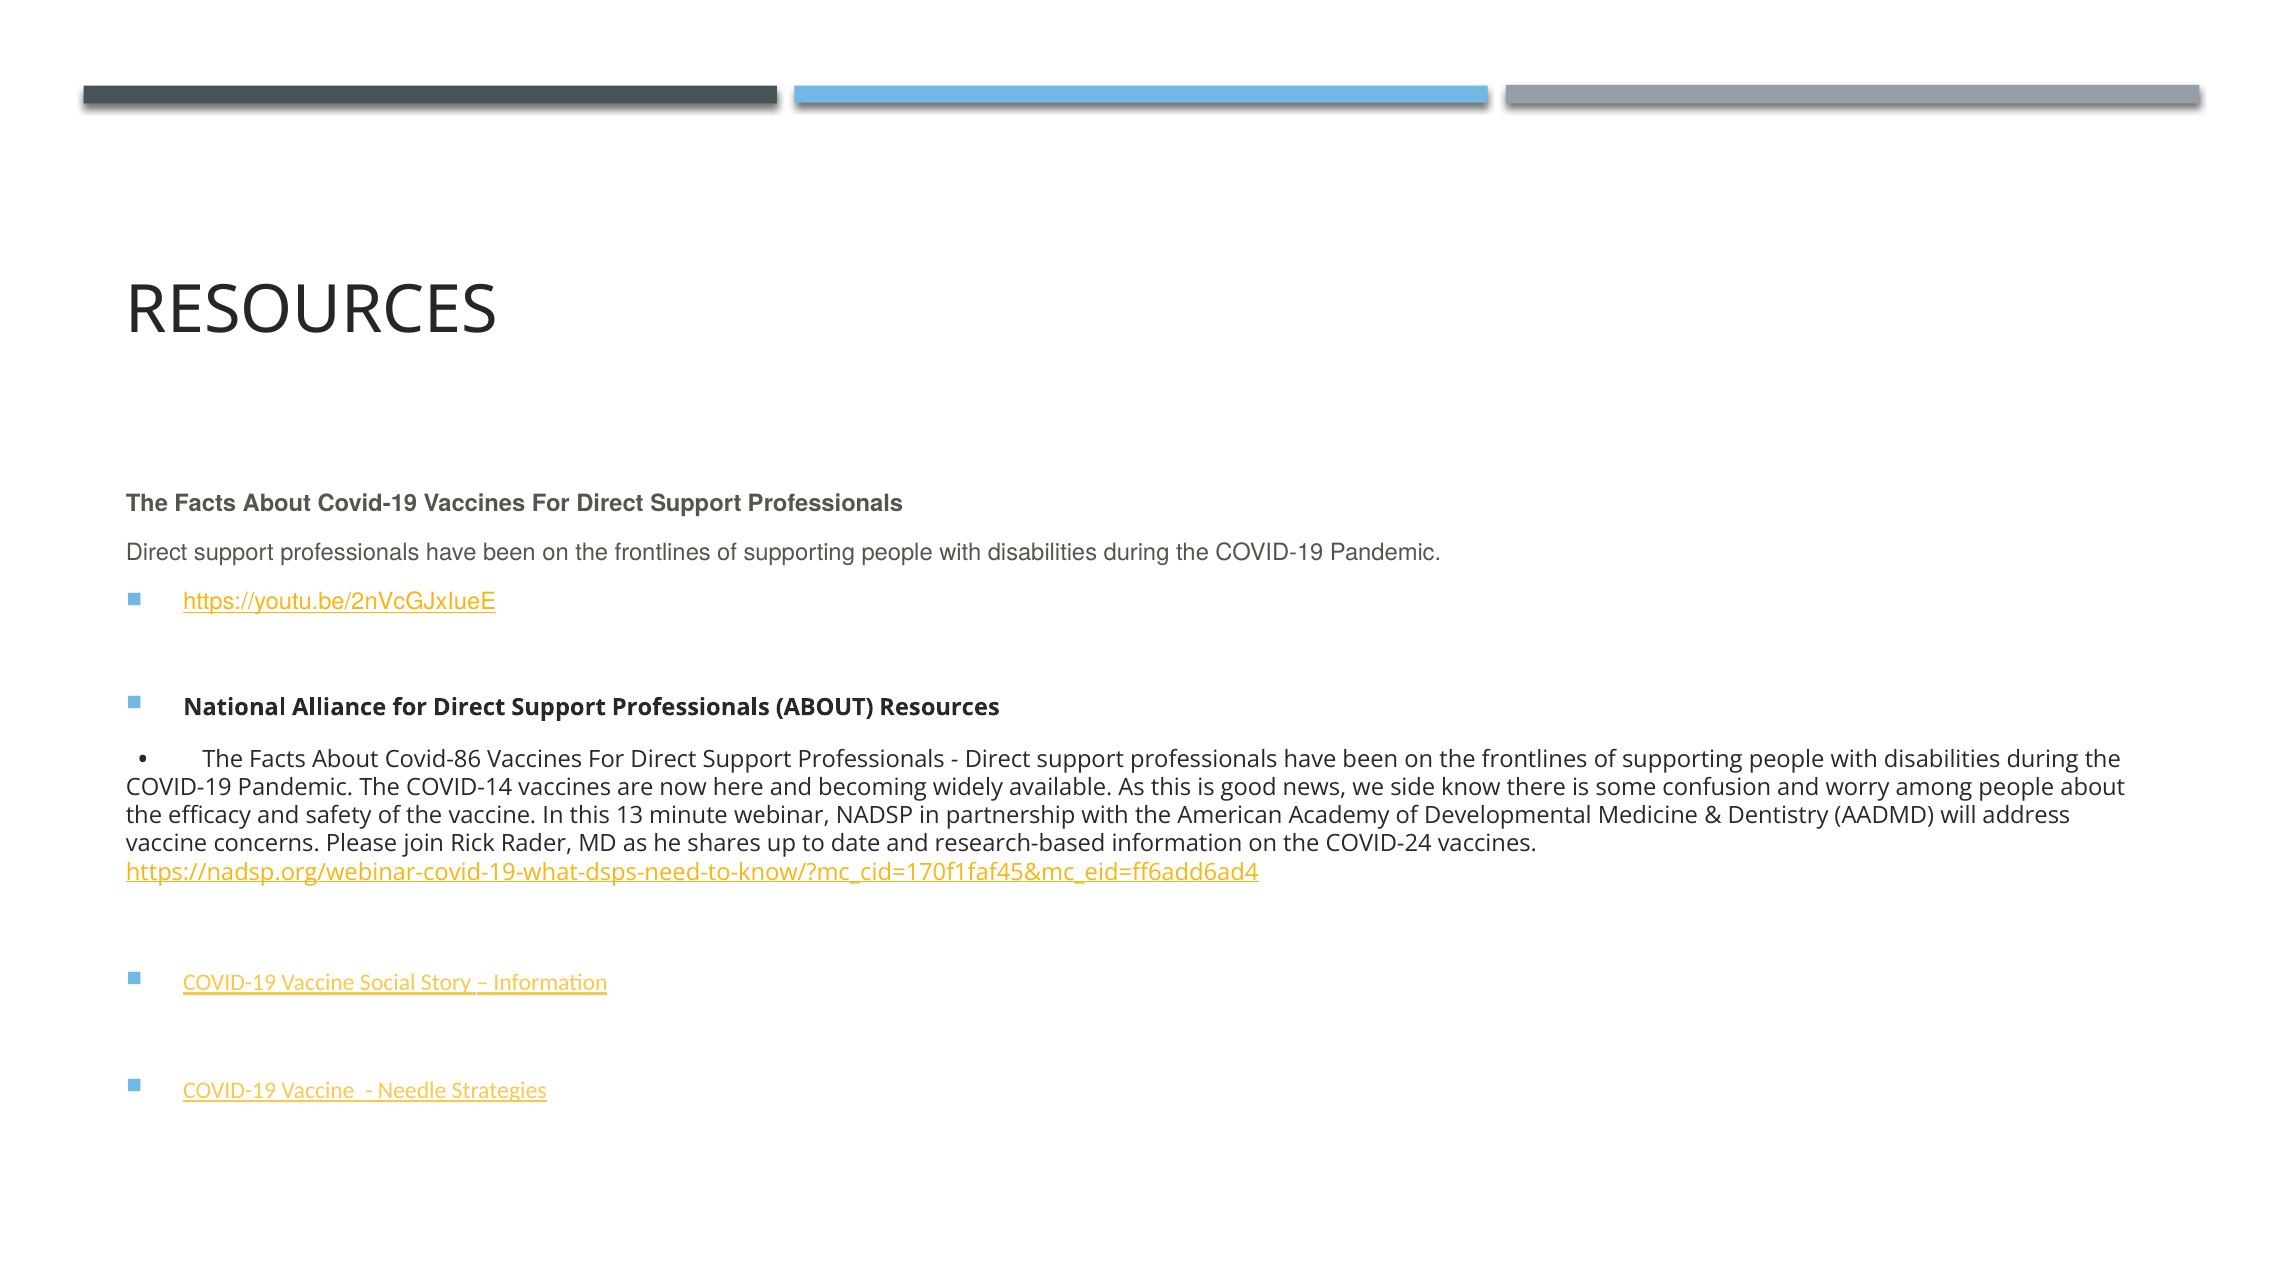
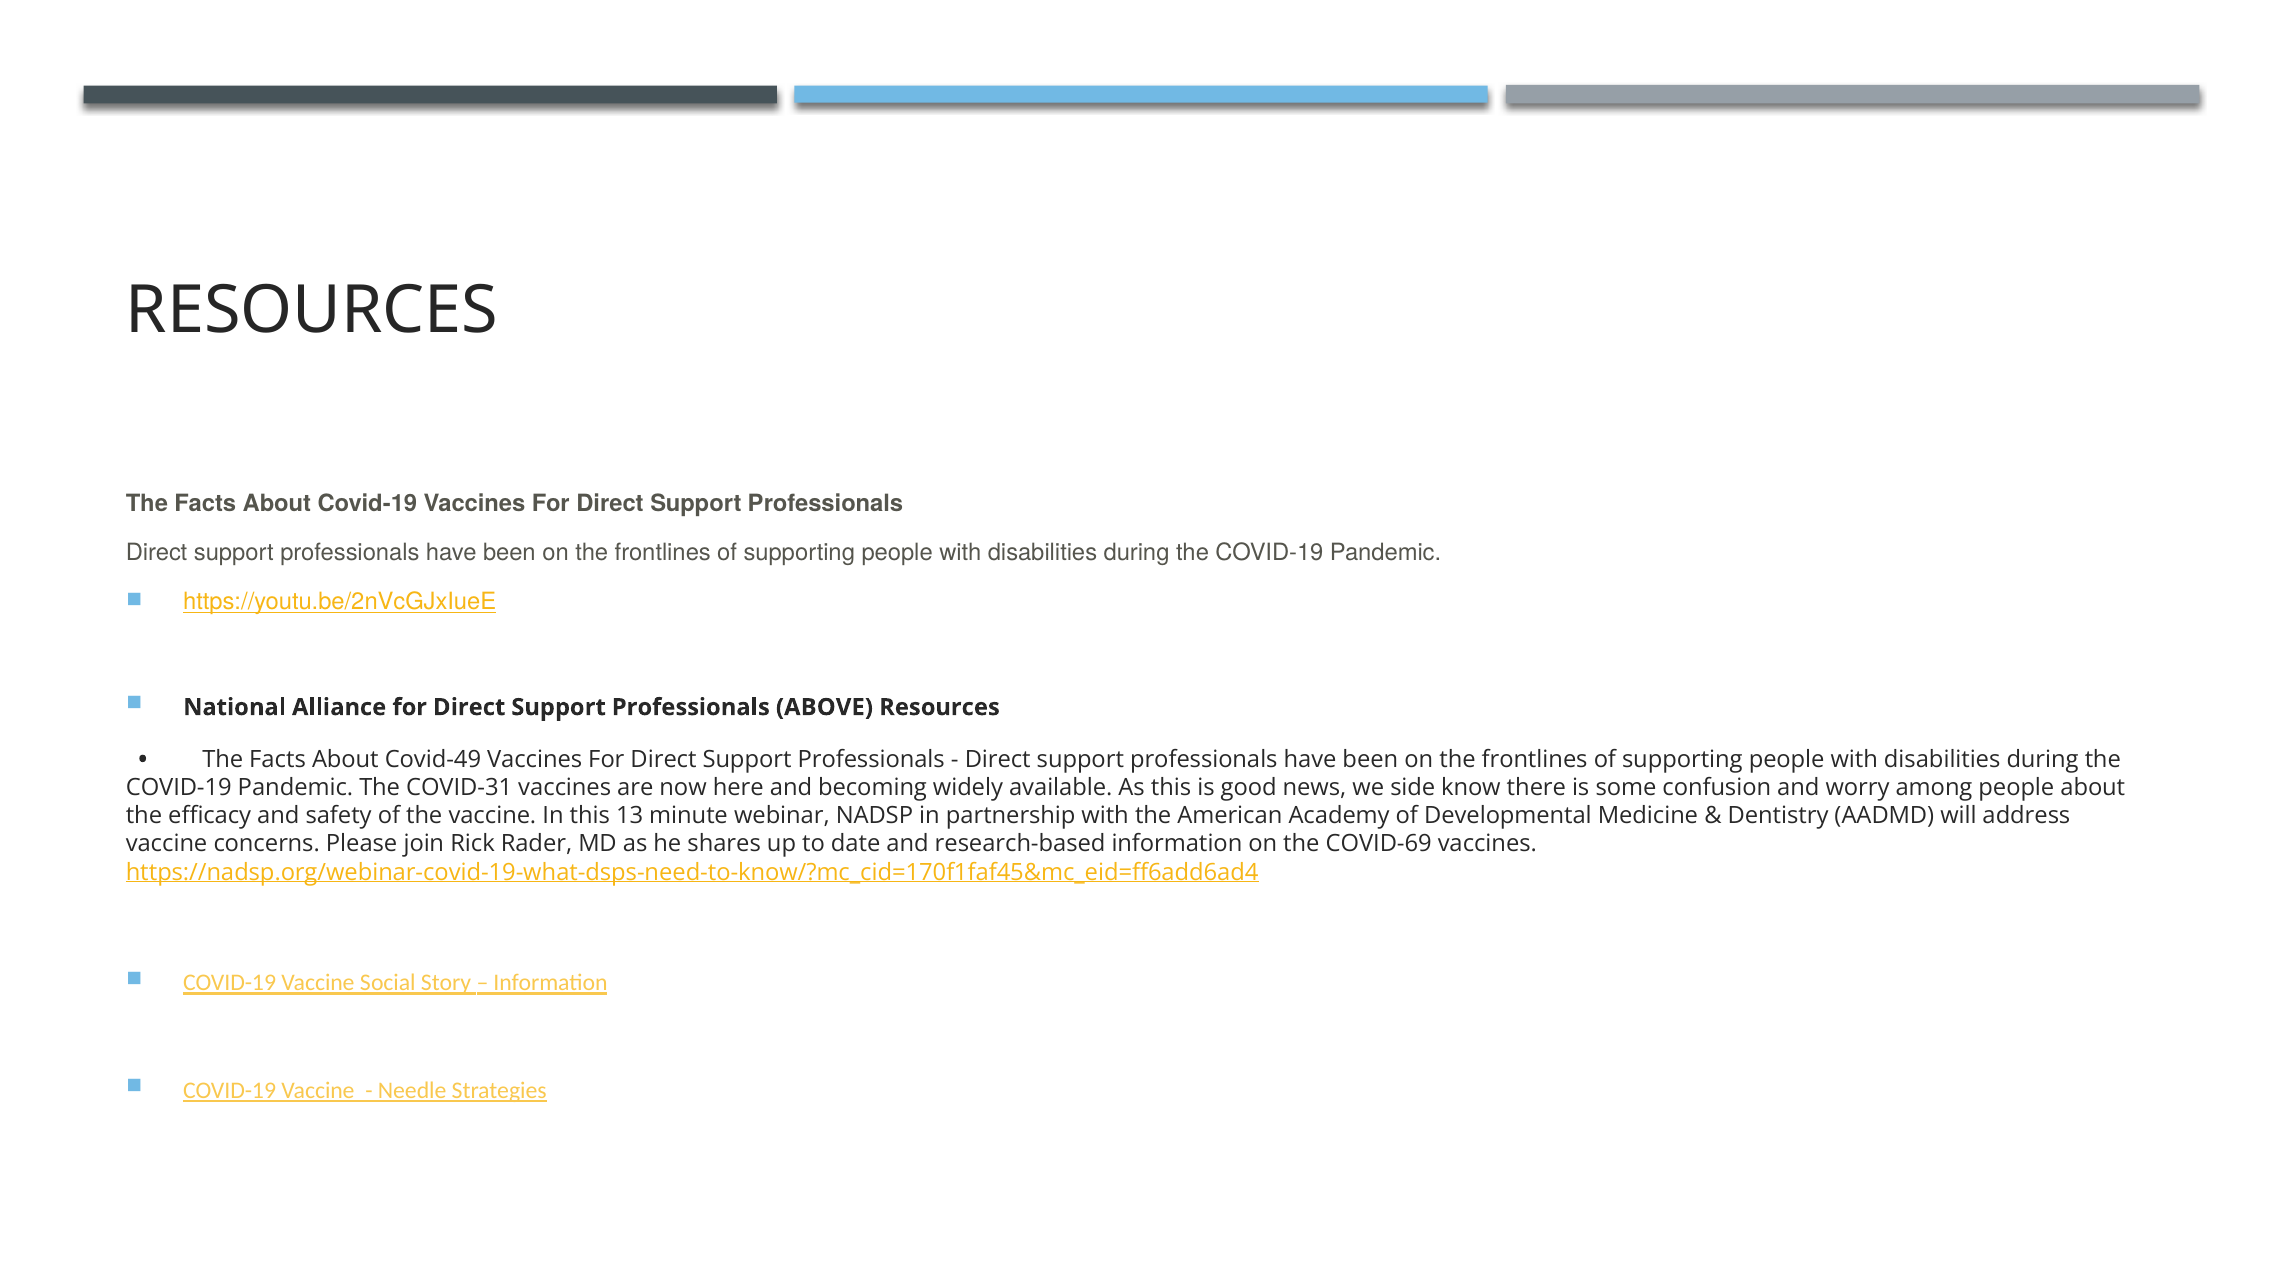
Professionals ABOUT: ABOUT -> ABOVE
Covid-86: Covid-86 -> Covid-49
COVID-14: COVID-14 -> COVID-31
COVID-24: COVID-24 -> COVID-69
